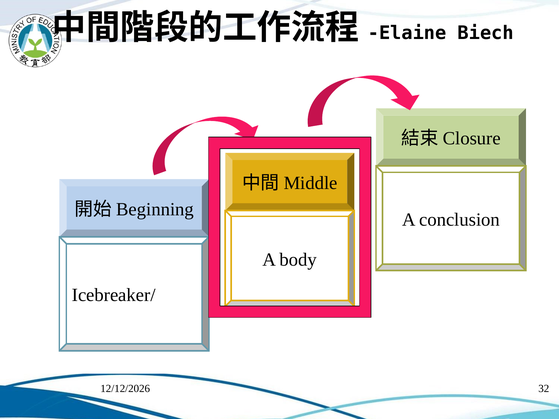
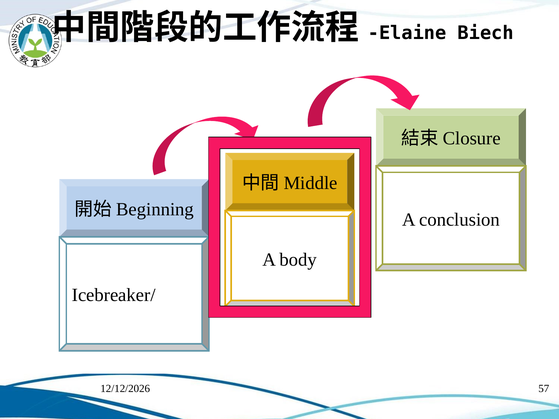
32: 32 -> 57
